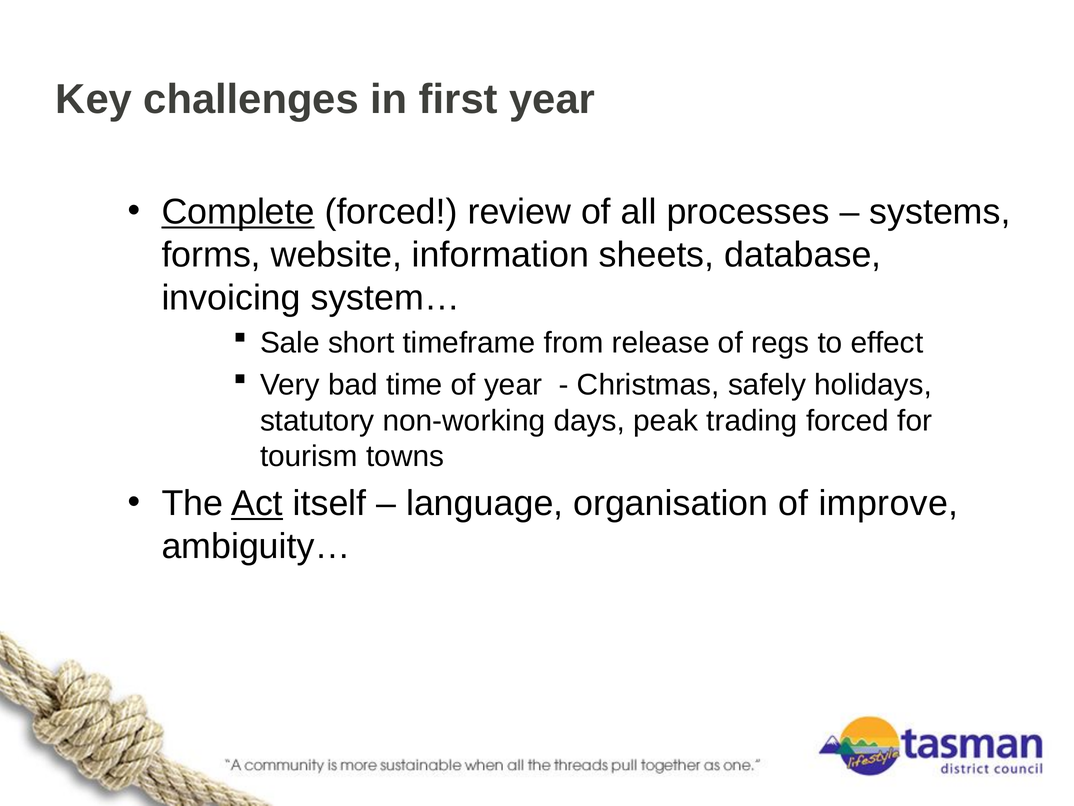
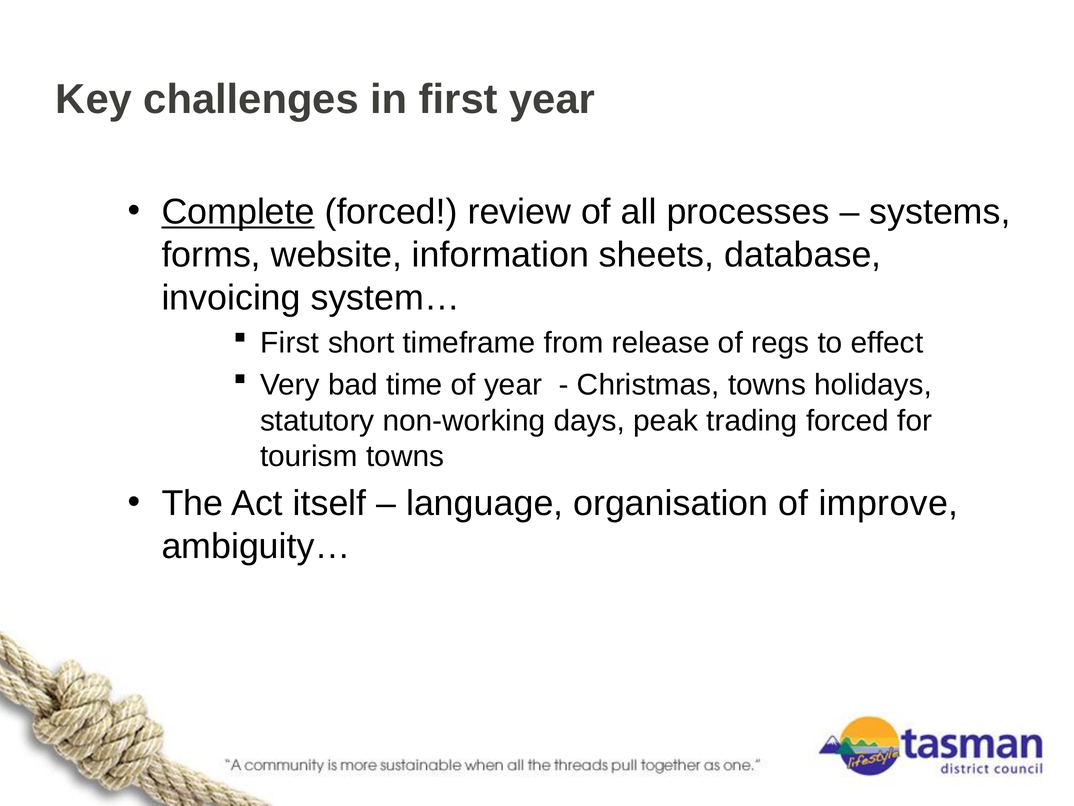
Sale at (290, 343): Sale -> First
Christmas safely: safely -> towns
Act underline: present -> none
